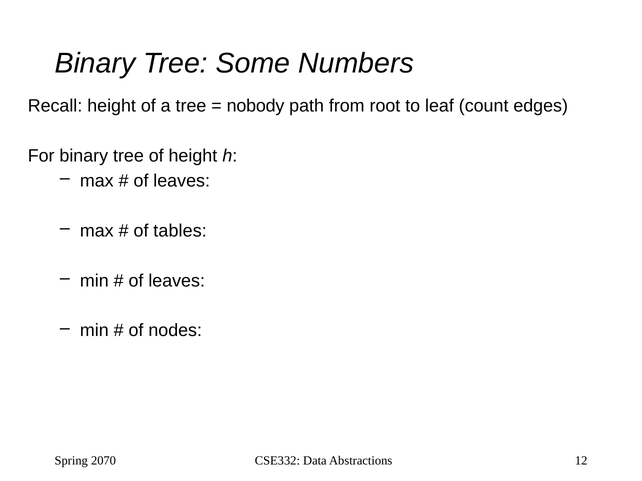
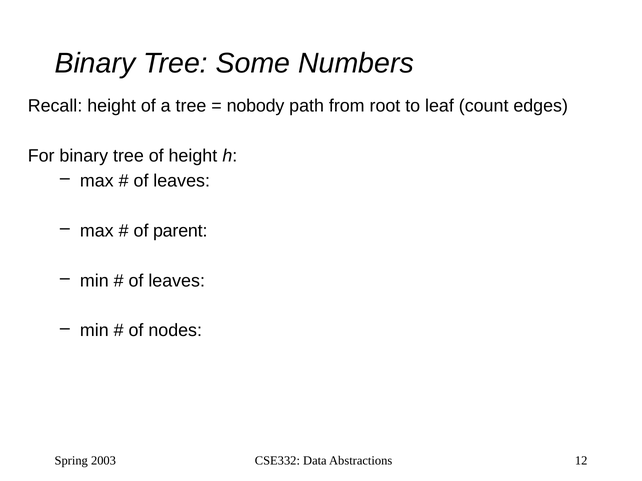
tables: tables -> parent
2070: 2070 -> 2003
